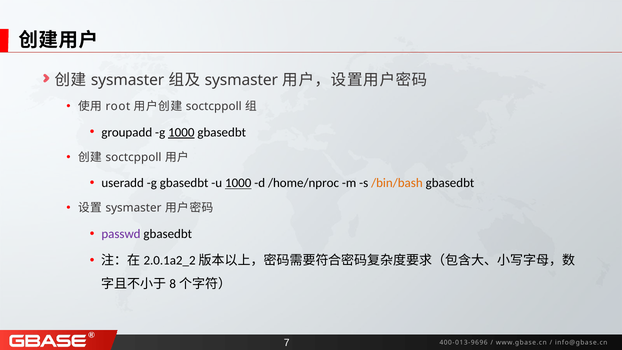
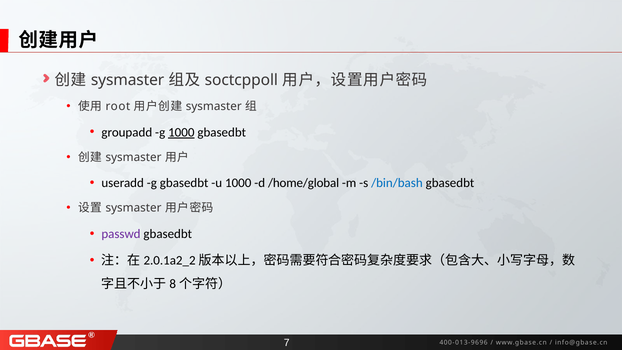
sysmaster at (241, 80): sysmaster -> soctcppoll
soctcppoll at (214, 106): soctcppoll -> sysmaster
soctcppoll at (133, 157): soctcppoll -> sysmaster
1000 at (238, 183) underline: present -> none
/home/nproc: /home/nproc -> /home/global
/bin/bash colour: orange -> blue
